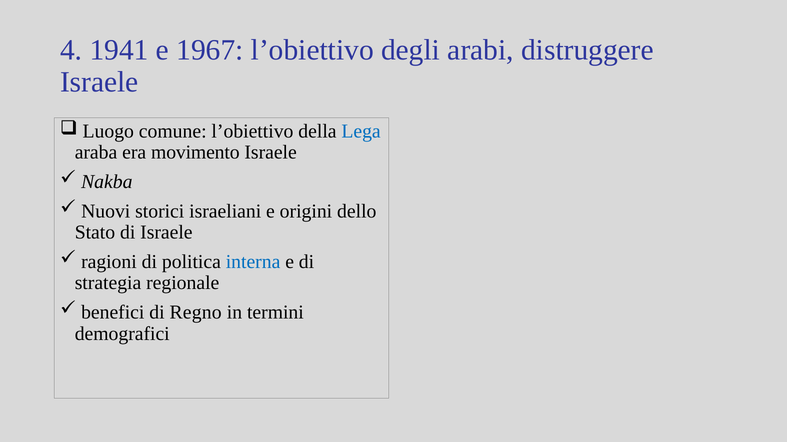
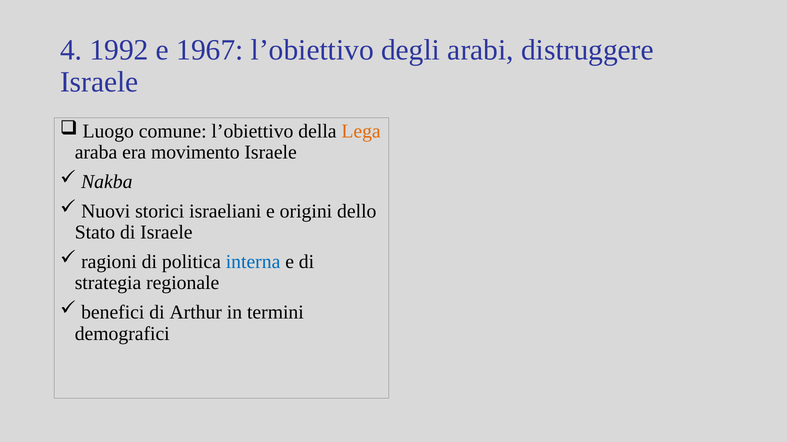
1941: 1941 -> 1992
Lega colour: blue -> orange
Regno: Regno -> Arthur
